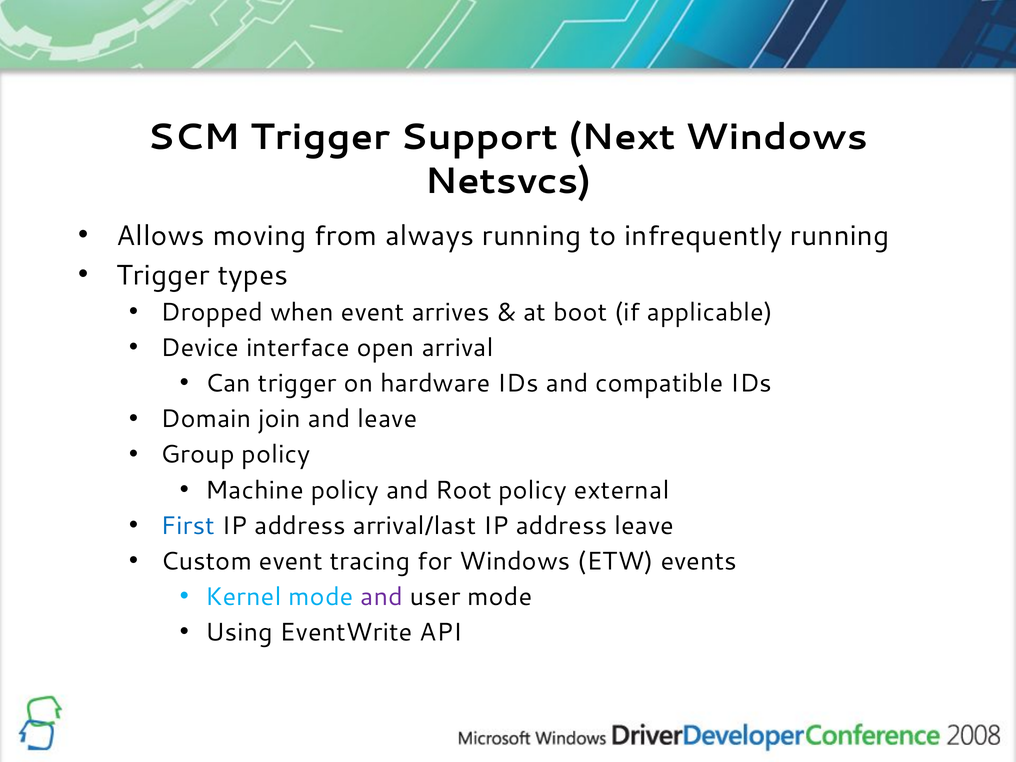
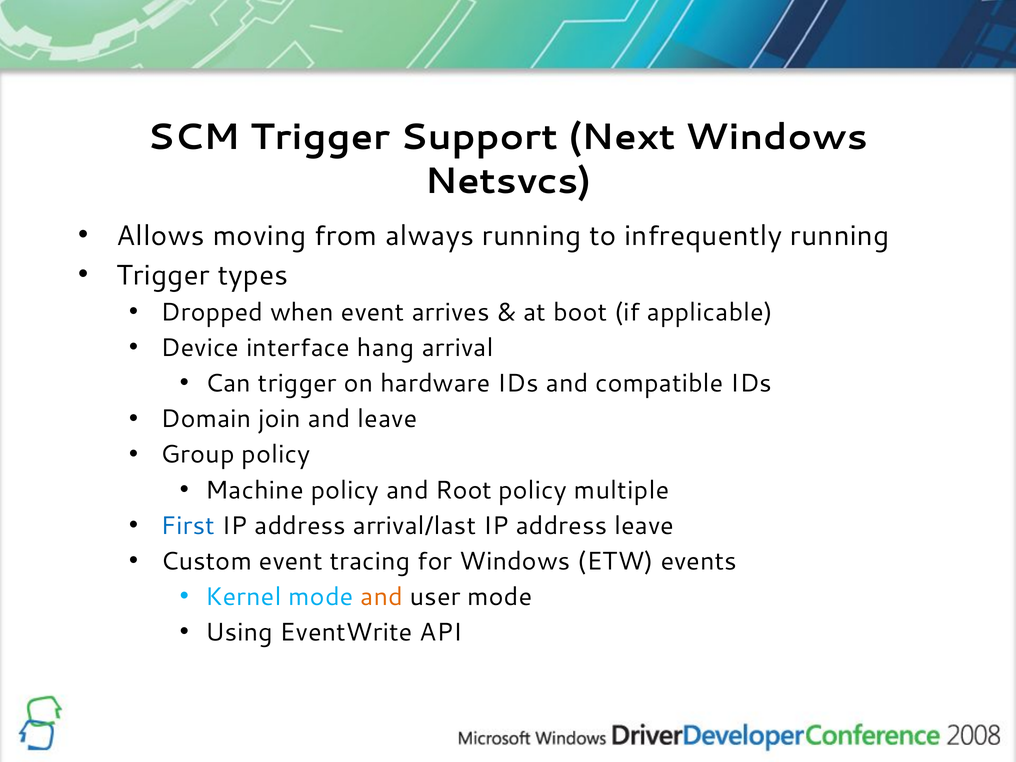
open: open -> hang
external: external -> multiple
and at (382, 597) colour: purple -> orange
